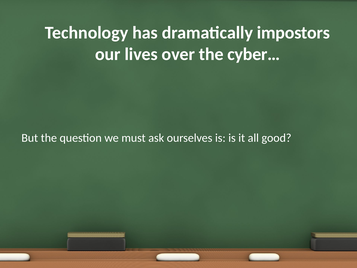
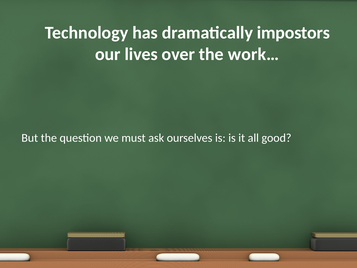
cyber…: cyber… -> work…
